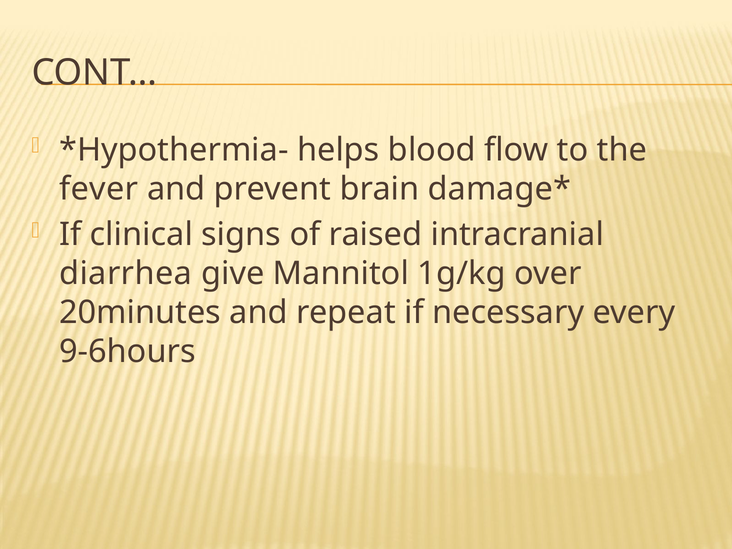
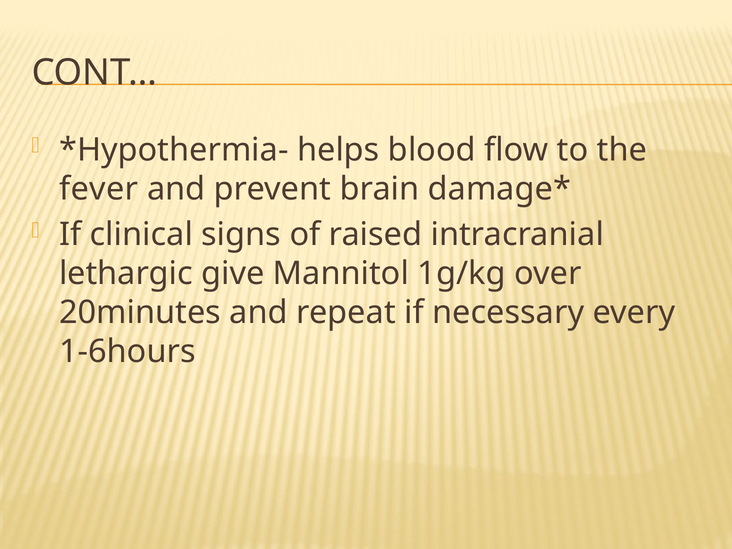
diarrhea: diarrhea -> lethargic
9-6hours: 9-6hours -> 1-6hours
